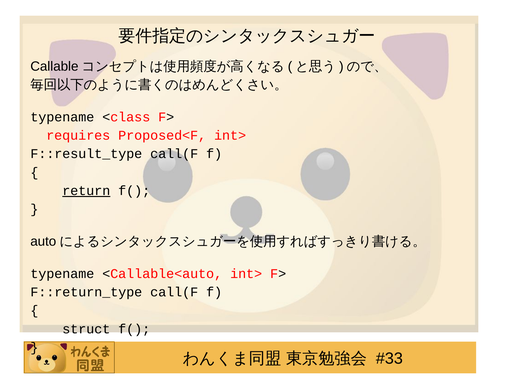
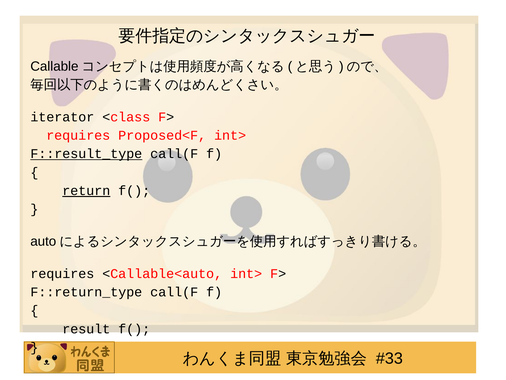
typename at (62, 117): typename -> iterator
F::result_type underline: none -> present
typename at (62, 273): typename -> requires
struct: struct -> result
